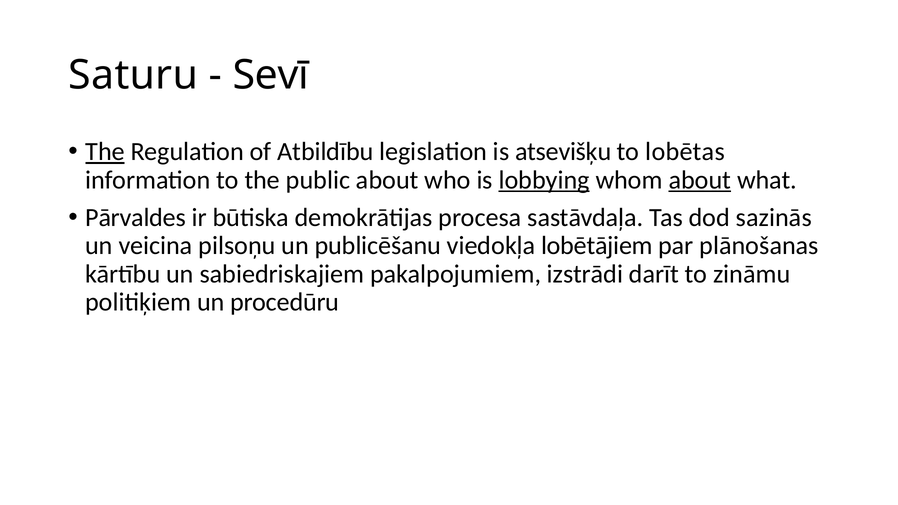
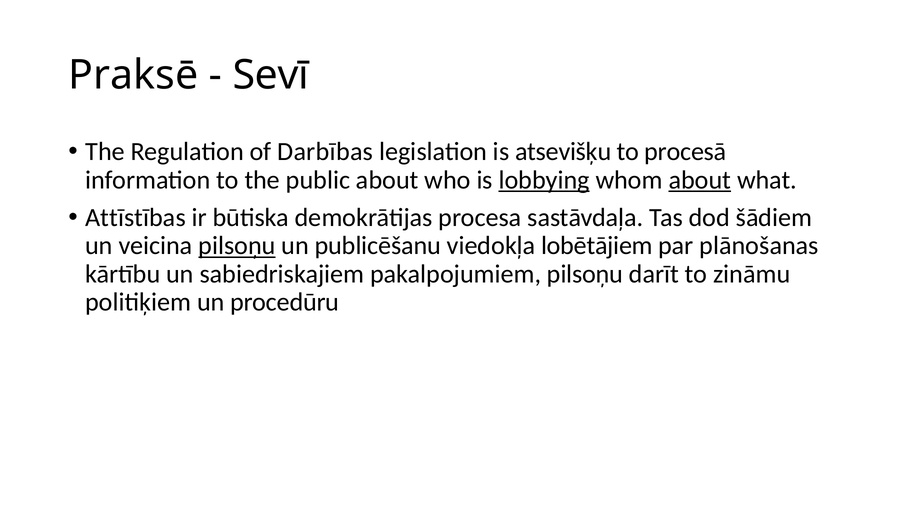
Saturu: Saturu -> Praksē
The at (105, 152) underline: present -> none
Atbildību: Atbildību -> Darbības
lobētas: lobētas -> procesā
Pārvaldes: Pārvaldes -> Attīstības
sazinās: sazinās -> šādiem
pilsoņu at (237, 246) underline: none -> present
pakalpojumiem izstrādi: izstrādi -> pilsoņu
